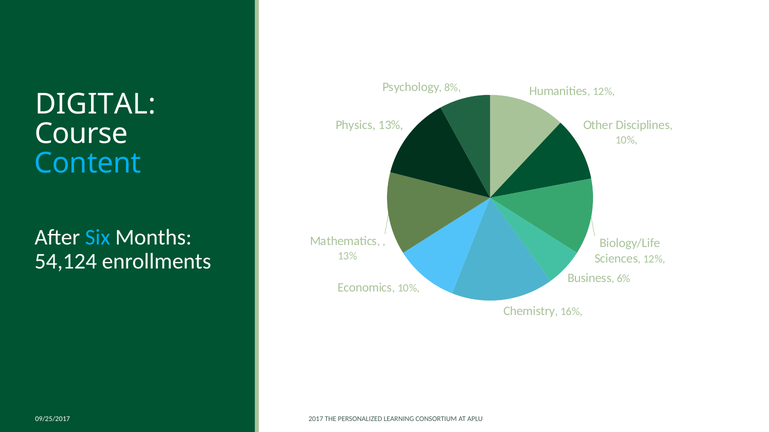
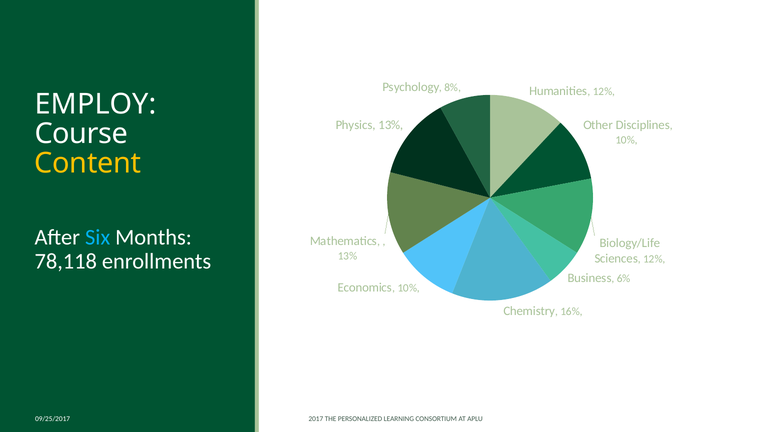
DIGITAL: DIGITAL -> EMPLOY
Content colour: light blue -> yellow
54,124: 54,124 -> 78,118
